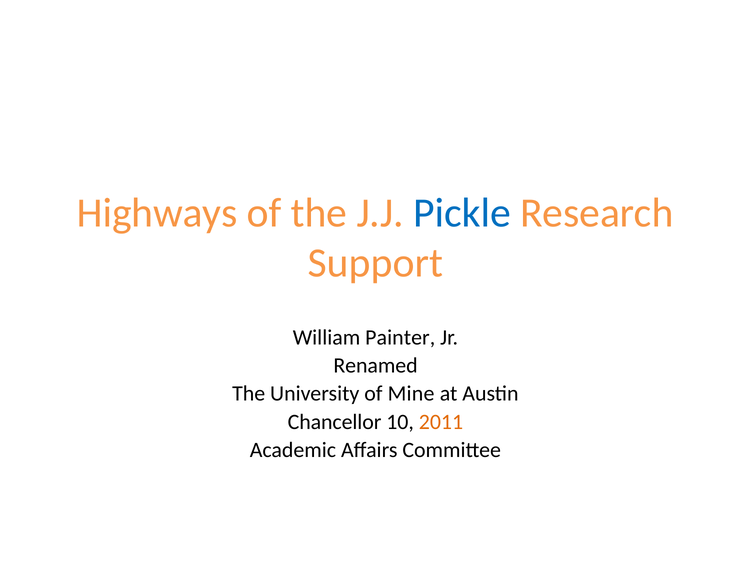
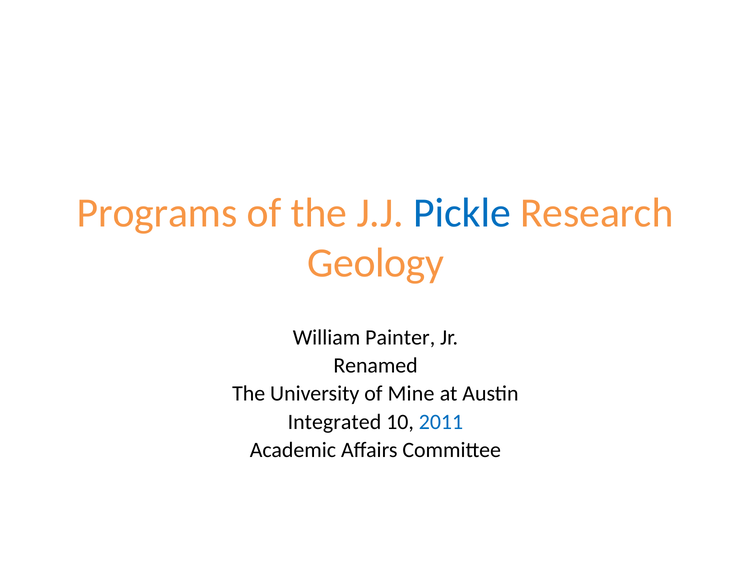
Highways: Highways -> Programs
Support: Support -> Geology
Chancellor: Chancellor -> Integrated
2011 colour: orange -> blue
